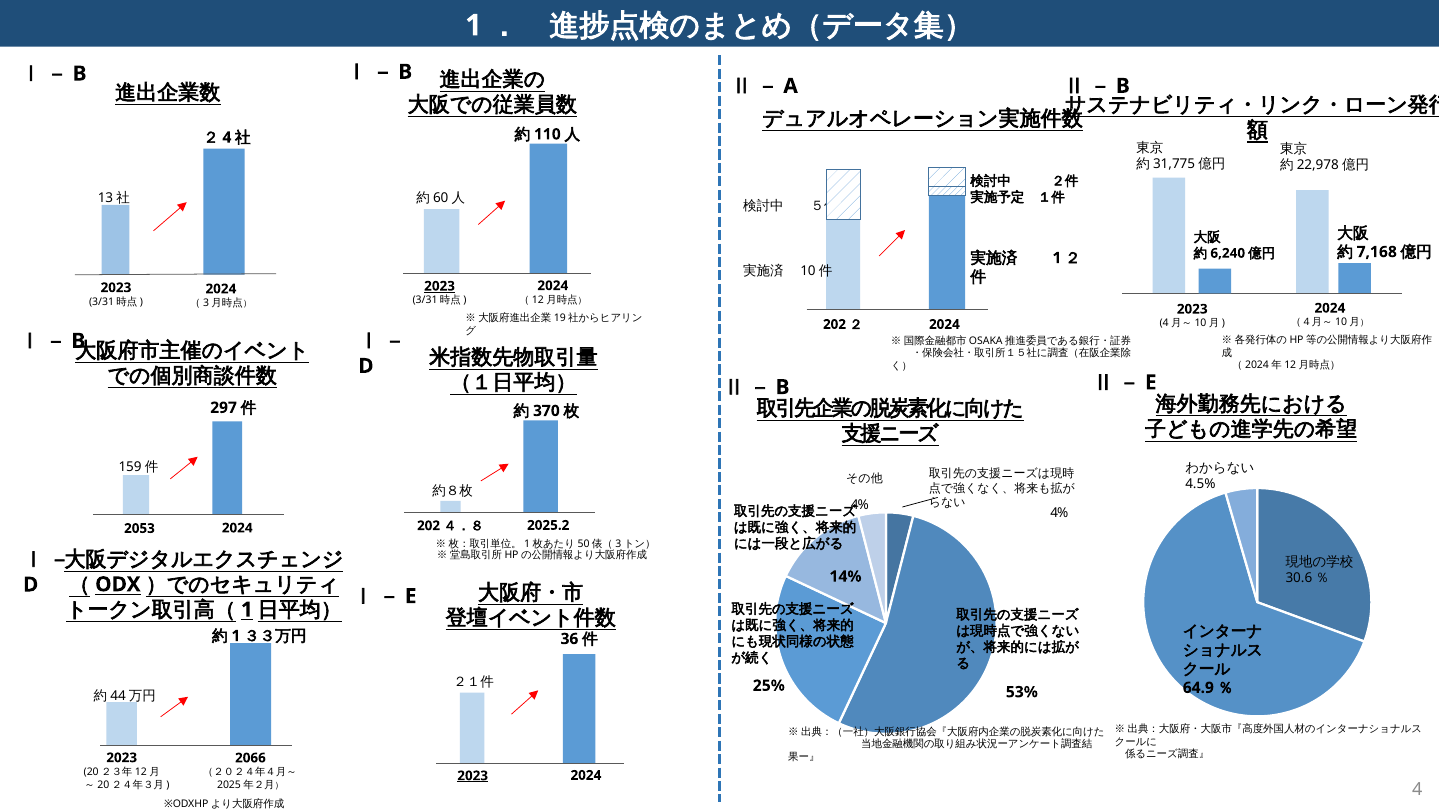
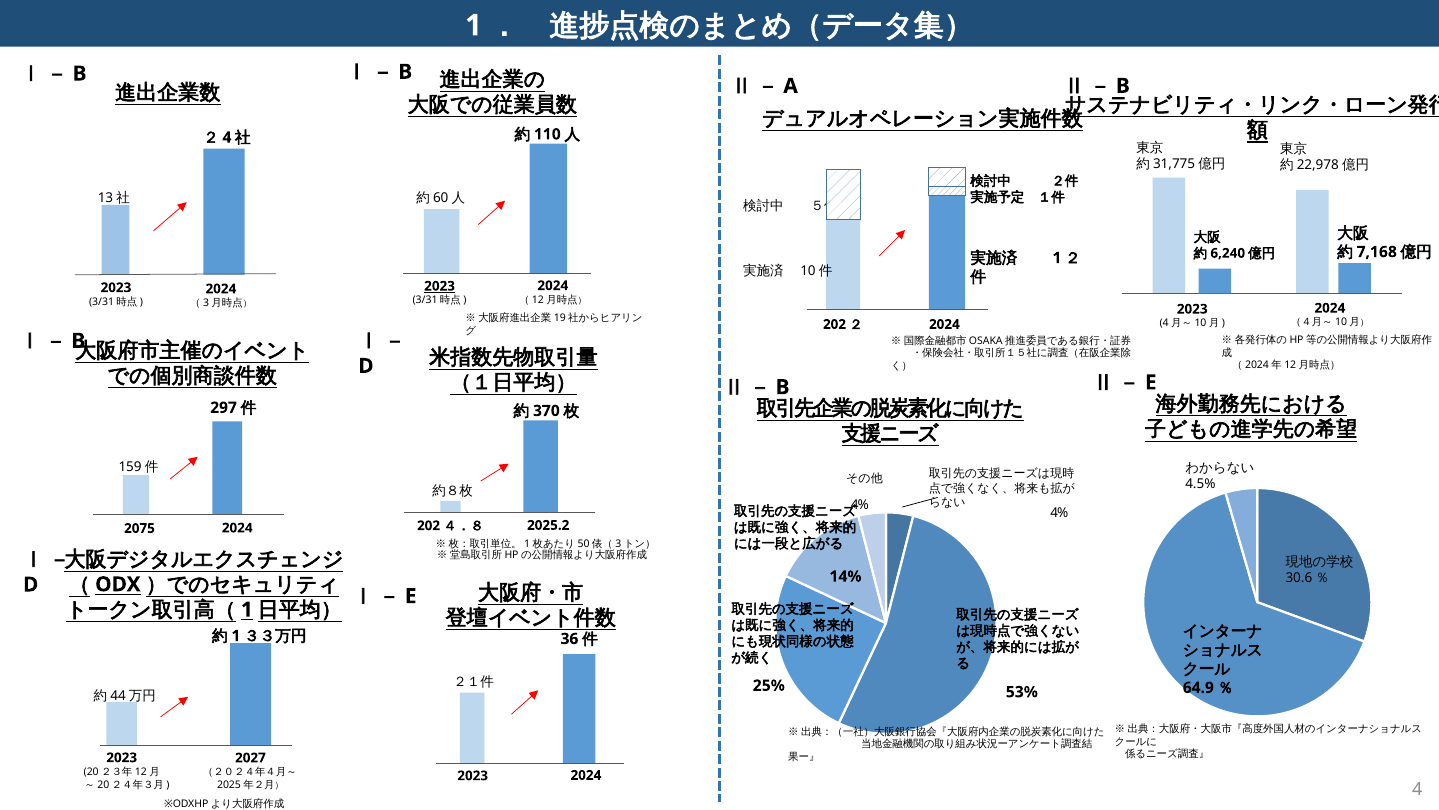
2053: 2053 -> 2075
2066: 2066 -> 2027
2023 at (473, 775) underline: present -> none
